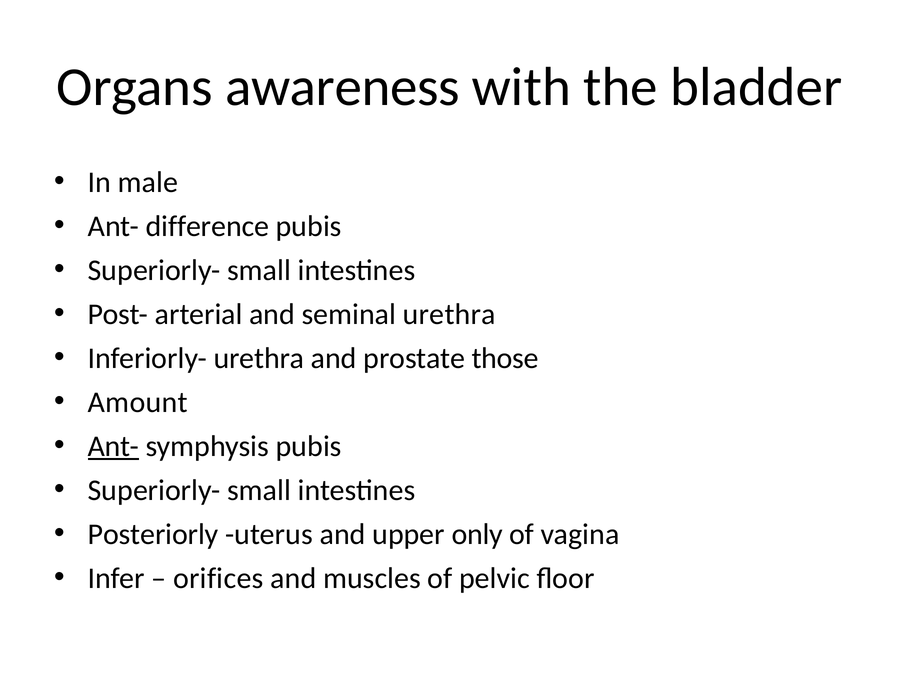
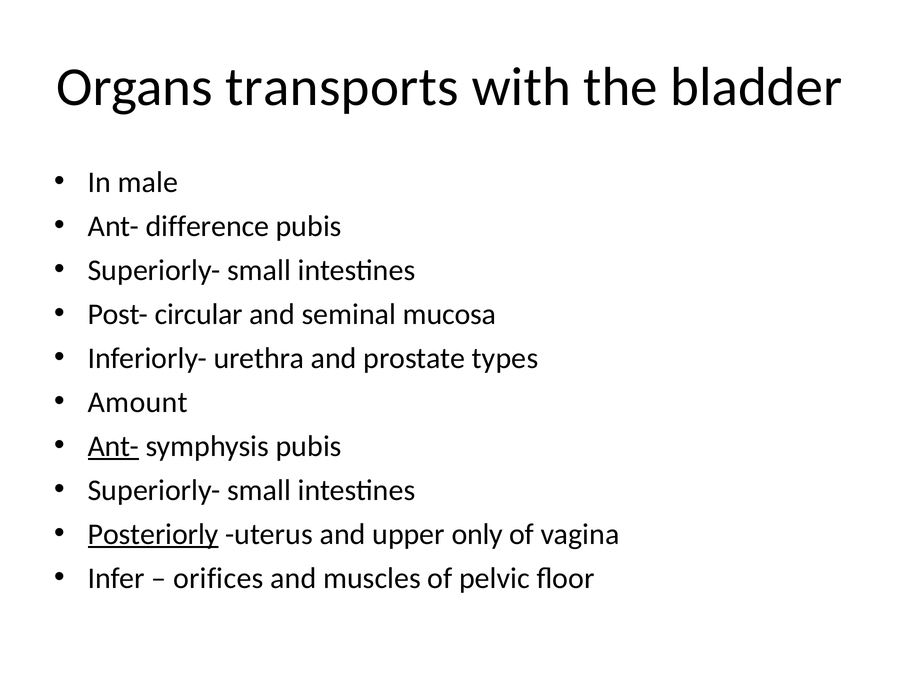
awareness: awareness -> transports
arterial: arterial -> circular
seminal urethra: urethra -> mucosa
those: those -> types
Posteriorly underline: none -> present
